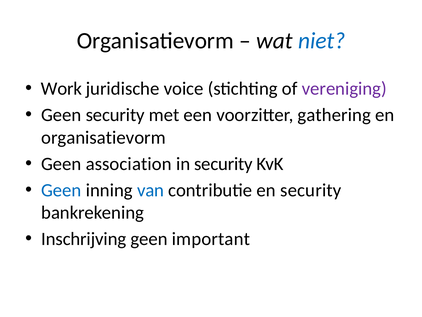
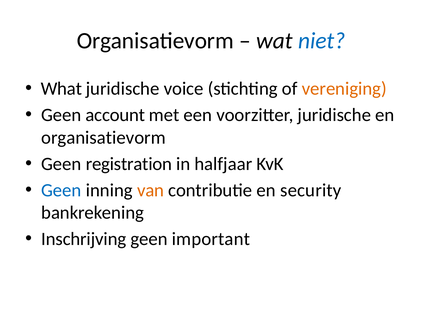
Work: Work -> What
vereniging colour: purple -> orange
Geen security: security -> account
voorzitter gathering: gathering -> juridische
association: association -> registration
in security: security -> halfjaar
van colour: blue -> orange
